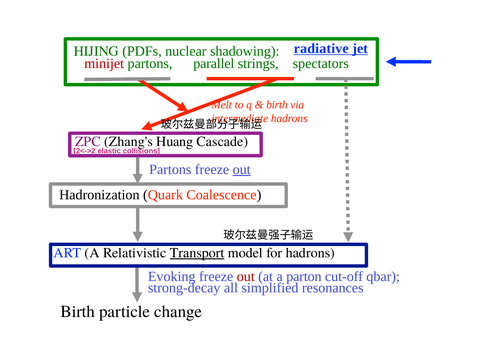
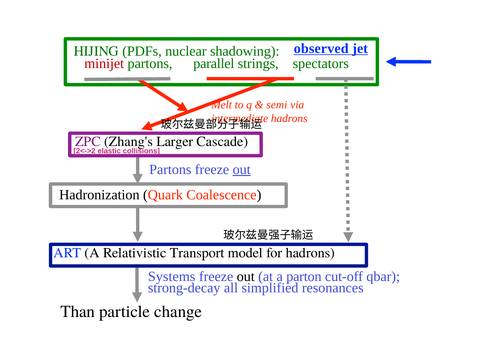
radiative: radiative -> observed
birth at (277, 105): birth -> semi
Huang: Huang -> Larger
Transport underline: present -> none
Evoking: Evoking -> Systems
out at (246, 276) colour: red -> black
Birth at (78, 312): Birth -> Than
